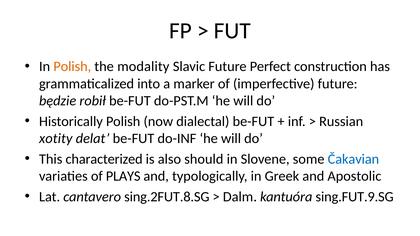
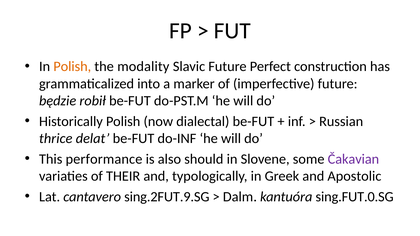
xotity: xotity -> thrice
characterized: characterized -> performance
Čakavian colour: blue -> purple
PLAYS: PLAYS -> THEIR
sing.2FUT.8.SG: sing.2FUT.8.SG -> sing.2FUT.9.SG
sing.FUT.9.SG: sing.FUT.9.SG -> sing.FUT.0.SG
